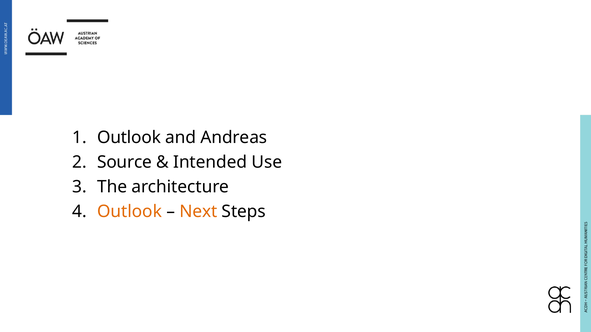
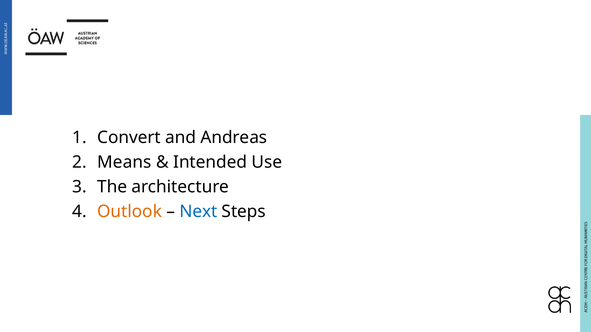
Outlook at (129, 138): Outlook -> Convert
Source: Source -> Means
Next colour: orange -> blue
